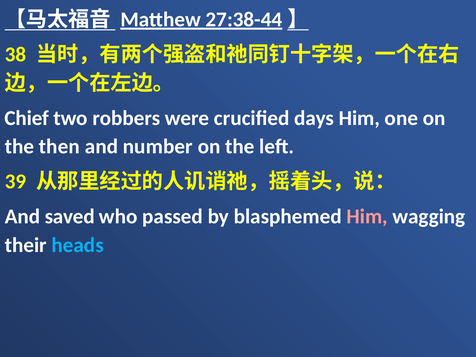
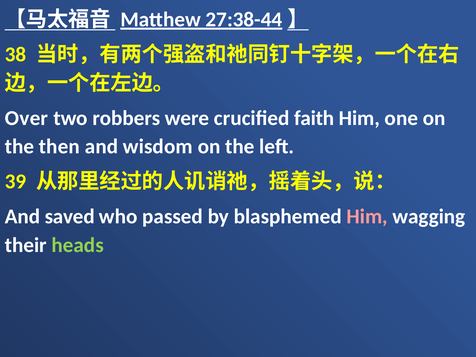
Chief: Chief -> Over
days: days -> faith
number: number -> wisdom
heads colour: light blue -> light green
